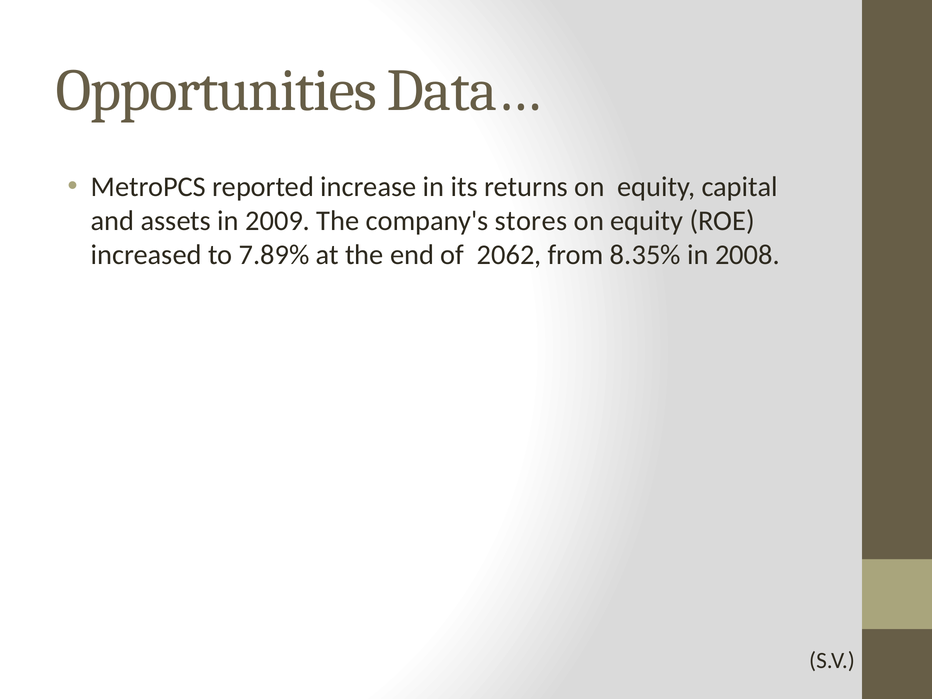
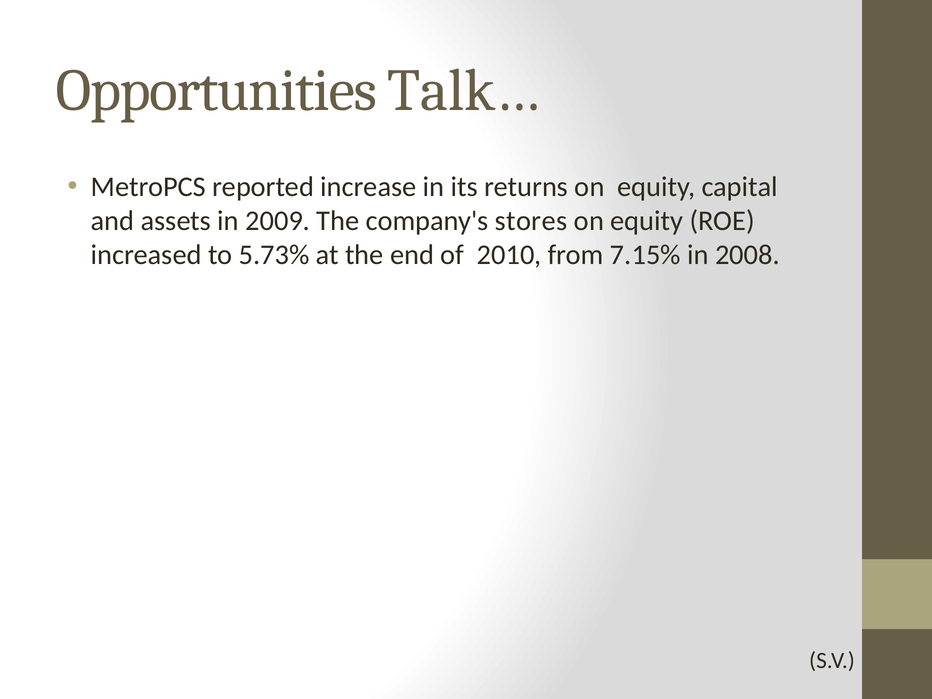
Data…: Data… -> Talk…
7.89%: 7.89% -> 5.73%
2062: 2062 -> 2010
8.35%: 8.35% -> 7.15%
